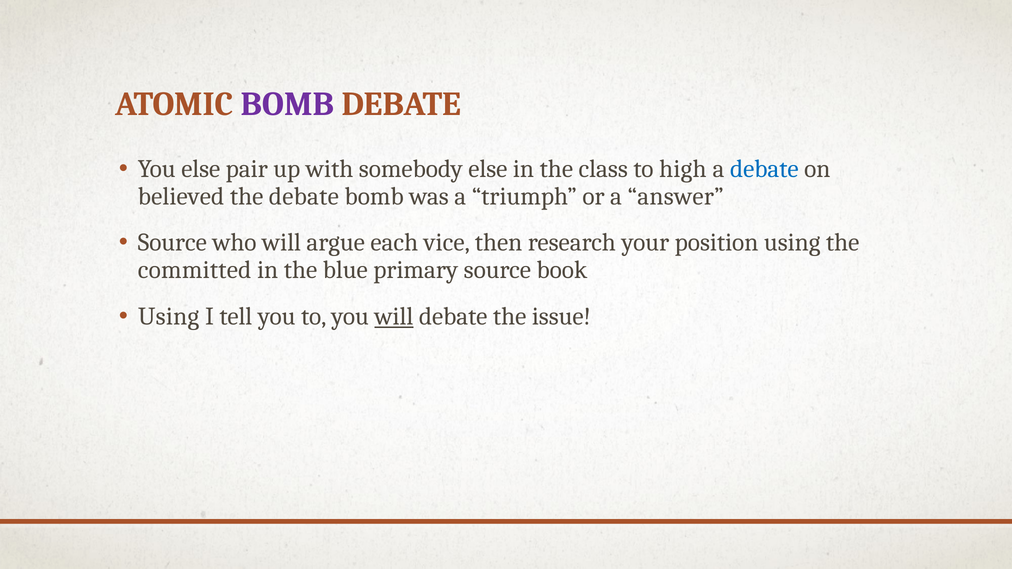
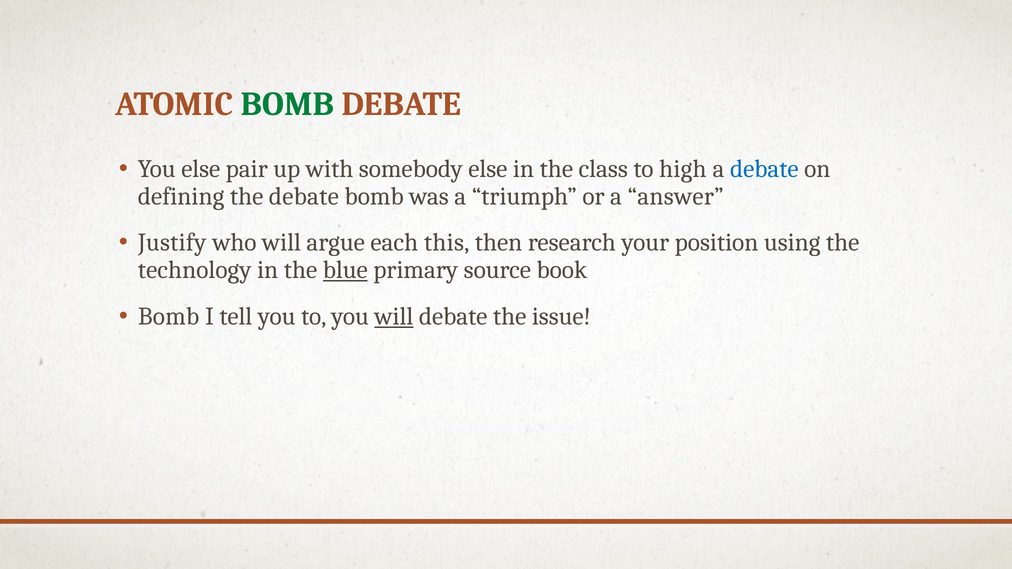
BOMB at (288, 104) colour: purple -> green
believed: believed -> defining
Source at (172, 243): Source -> Justify
vice: vice -> this
committed: committed -> technology
blue underline: none -> present
Using at (169, 316): Using -> Bomb
